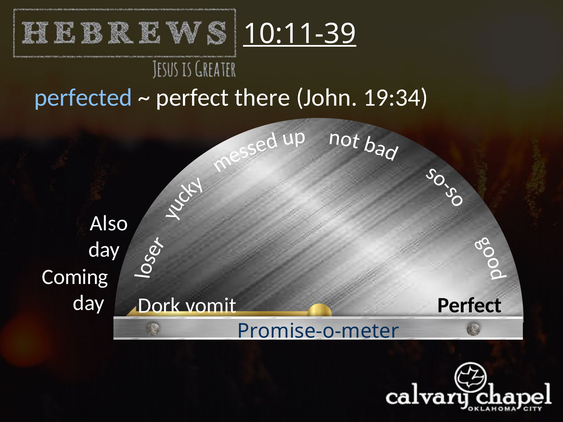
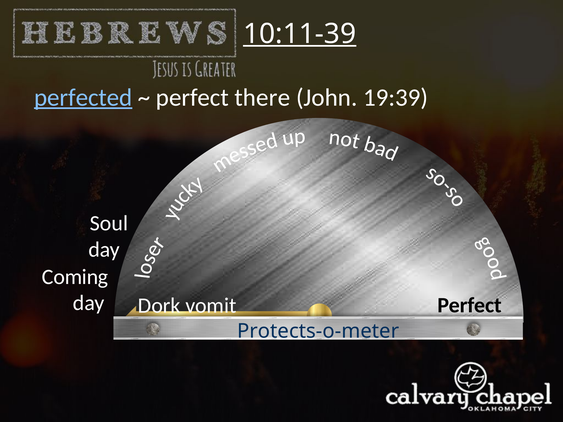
perfected underline: none -> present
19:34: 19:34 -> 19:39
Also: Also -> Soul
Promise-o-meter: Promise-o-meter -> Protects-o-meter
